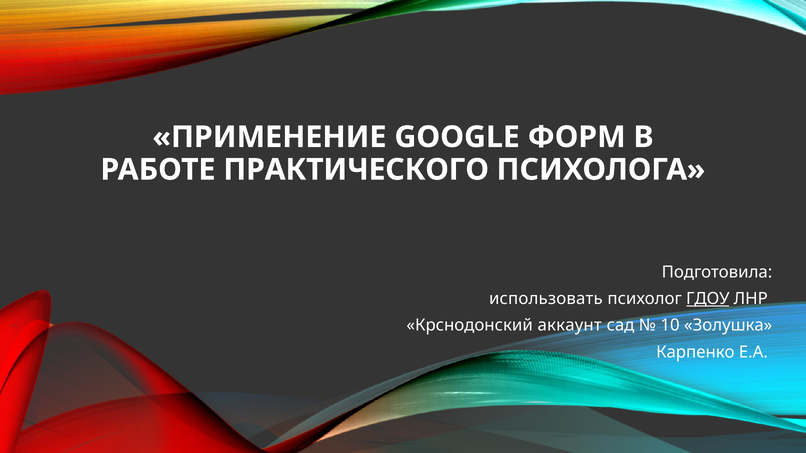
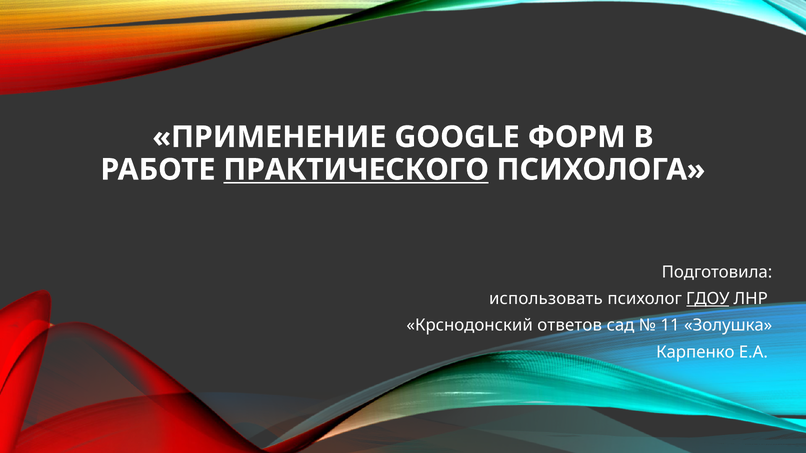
ПРАКТИЧЕСКОГО underline: none -> present
аккаунт: аккаунт -> ответов
10: 10 -> 11
